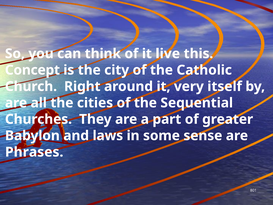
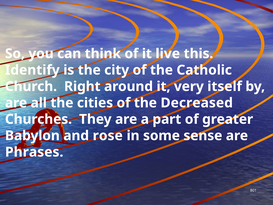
Concept: Concept -> Identify
Sequential: Sequential -> Decreased
laws: laws -> rose
